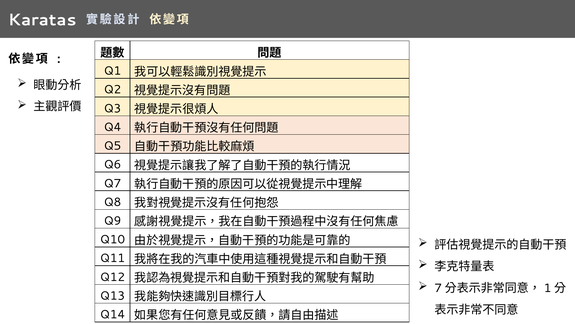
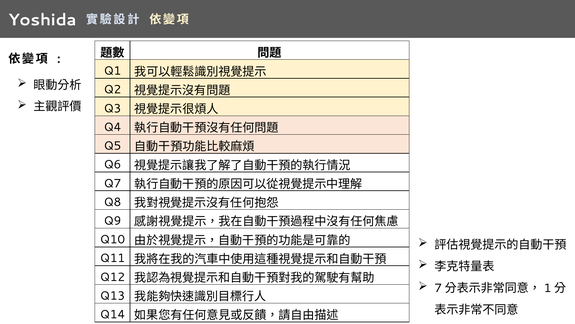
Karatas: Karatas -> Yoshida
